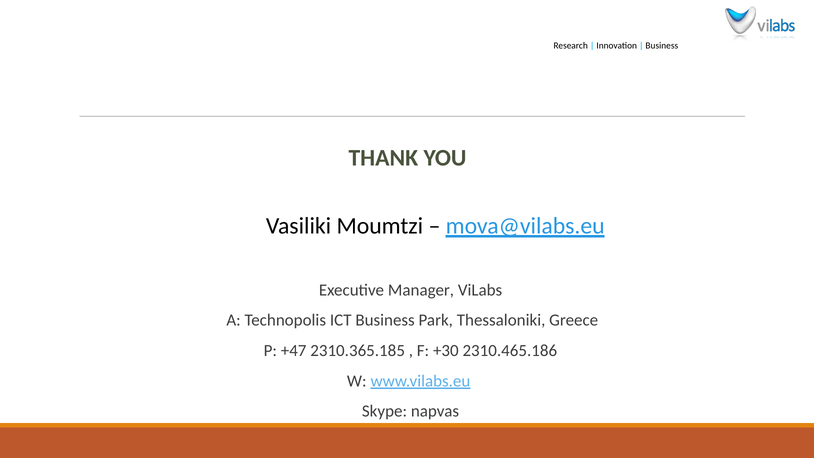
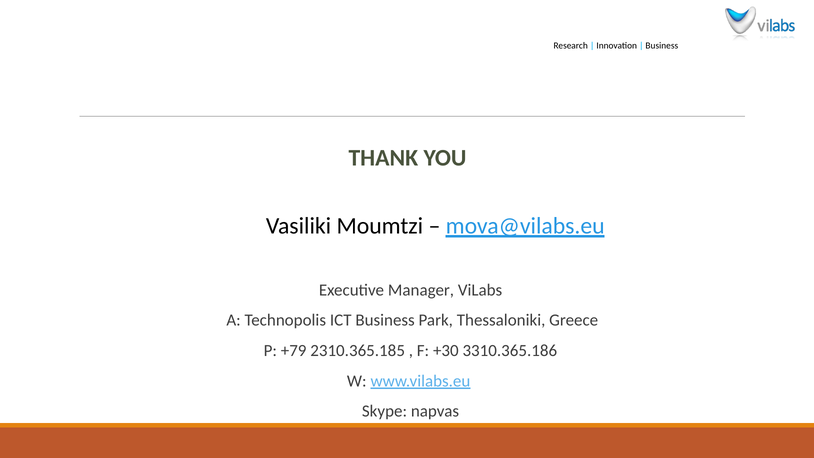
+47: +47 -> +79
2310.465.186: 2310.465.186 -> 3310.365.186
